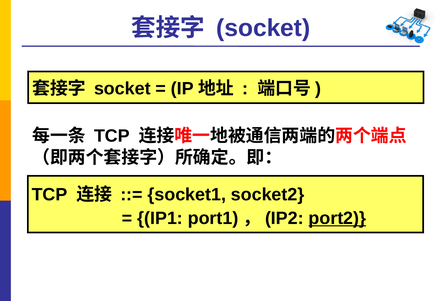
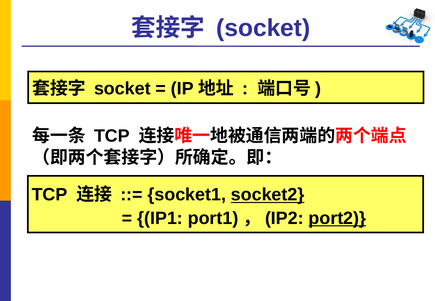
socket2 underline: none -> present
